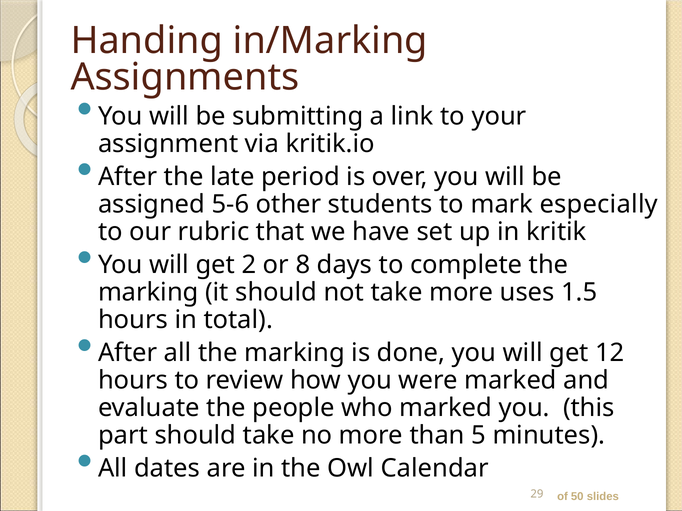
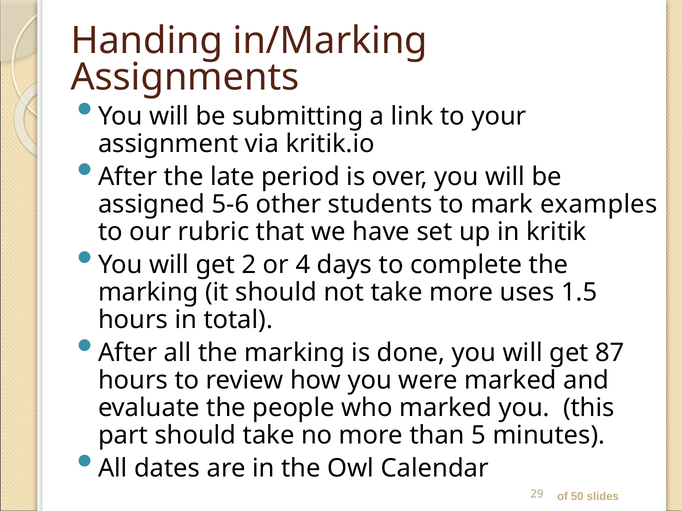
especially: especially -> examples
8: 8 -> 4
12: 12 -> 87
